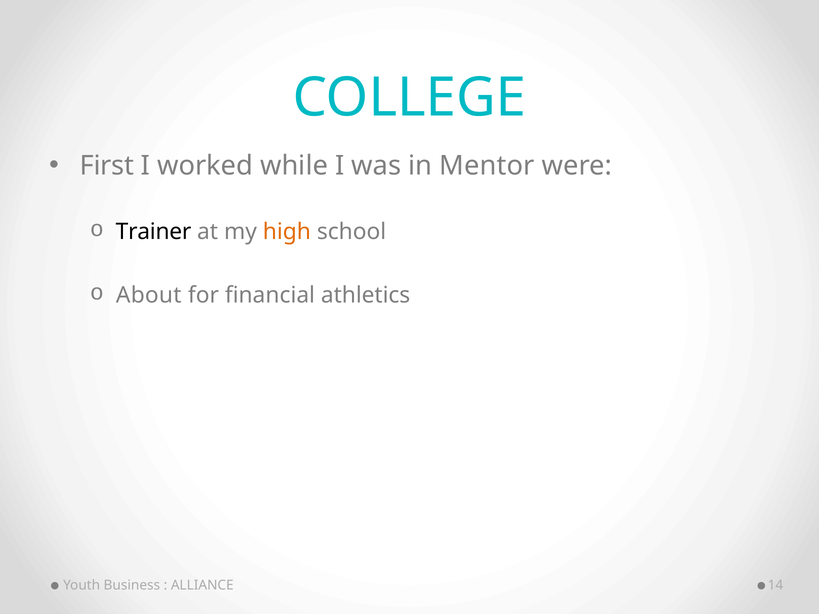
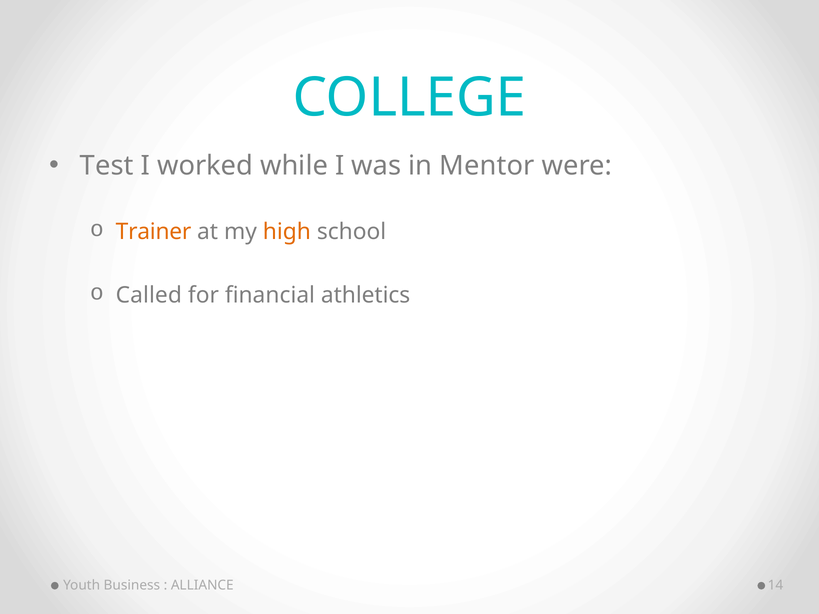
First: First -> Test
Trainer colour: black -> orange
About: About -> Called
